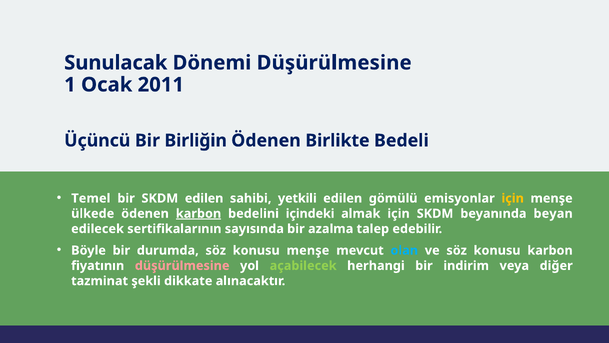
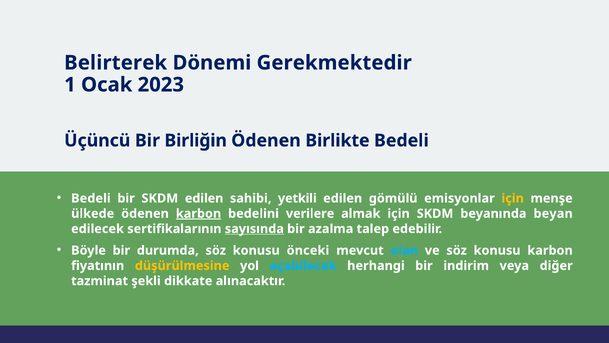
Sunulacak: Sunulacak -> Belirterek
Dönemi Düşürülmesine: Düşürülmesine -> Gerekmektedir
2011: 2011 -> 2023
Temel at (91, 198): Temel -> Bedeli
içindeki: içindeki -> verilere
sayısında underline: none -> present
konusu menşe: menşe -> önceki
düşürülmesine at (182, 265) colour: pink -> yellow
açabilecek colour: light green -> light blue
